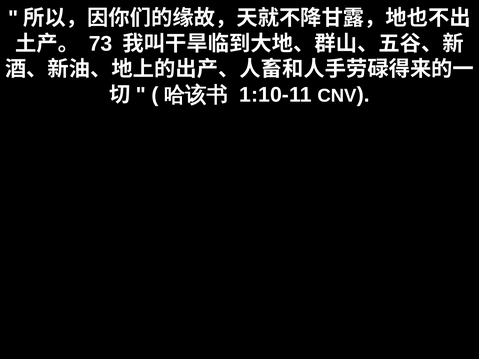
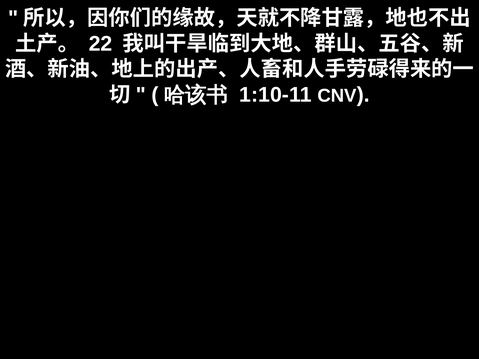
73: 73 -> 22
